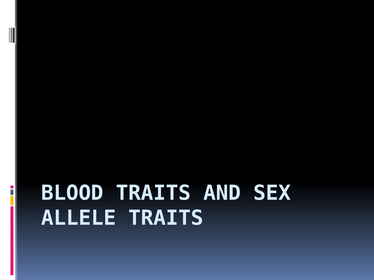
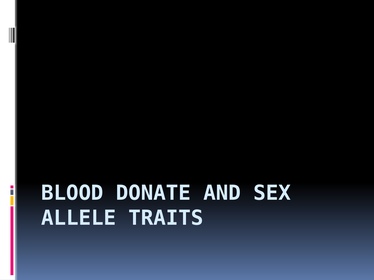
BLOOD TRAITS: TRAITS -> DONATE
